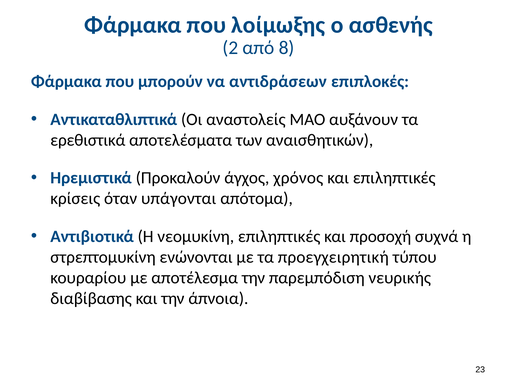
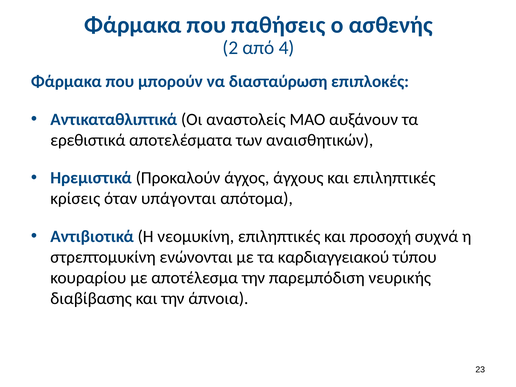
λοίμωξης: λοίμωξης -> παθήσεις
8: 8 -> 4
αντιδράσεων: αντιδράσεων -> διασταύρωση
χρόνος: χρόνος -> άγχους
προεγχειρητική: προεγχειρητική -> καρδιαγγειακού
